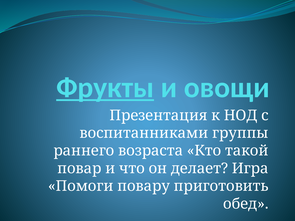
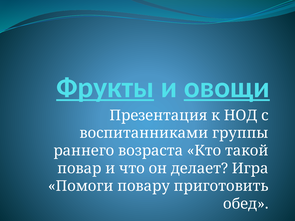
овощи underline: none -> present
